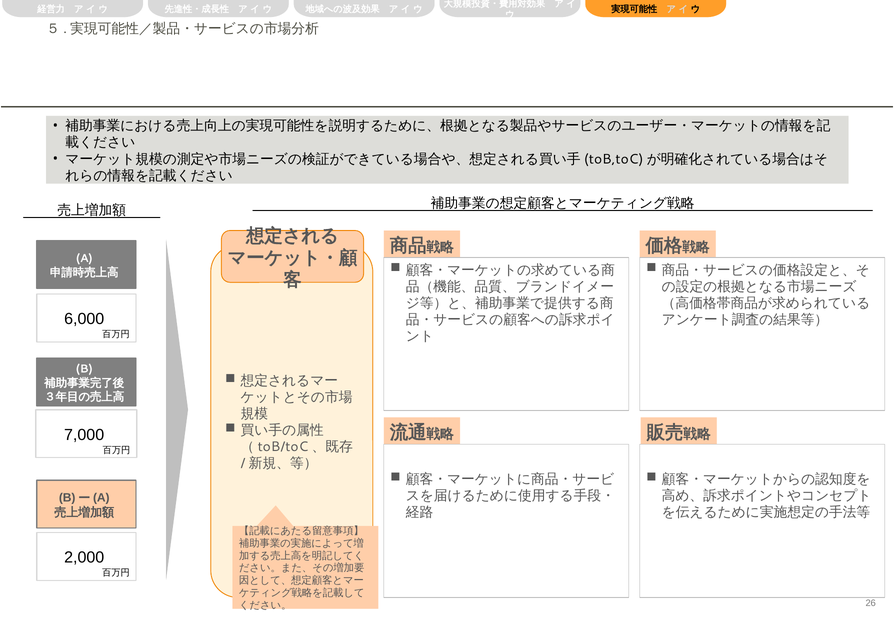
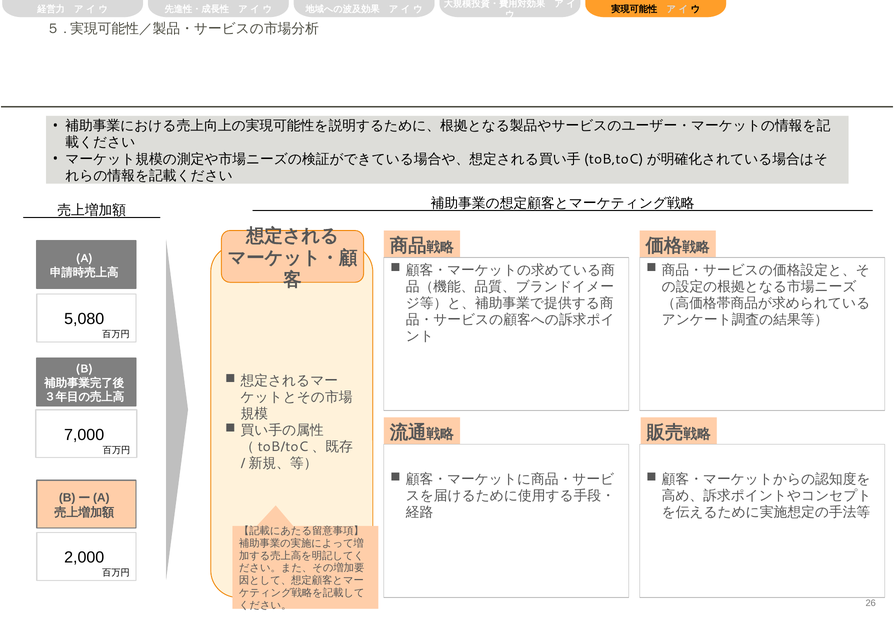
6,000: 6,000 -> 5,080
